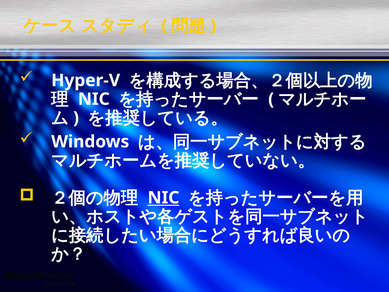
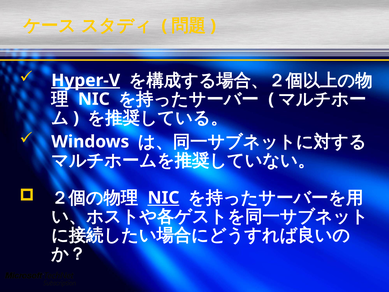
Hyper-V underline: none -> present
